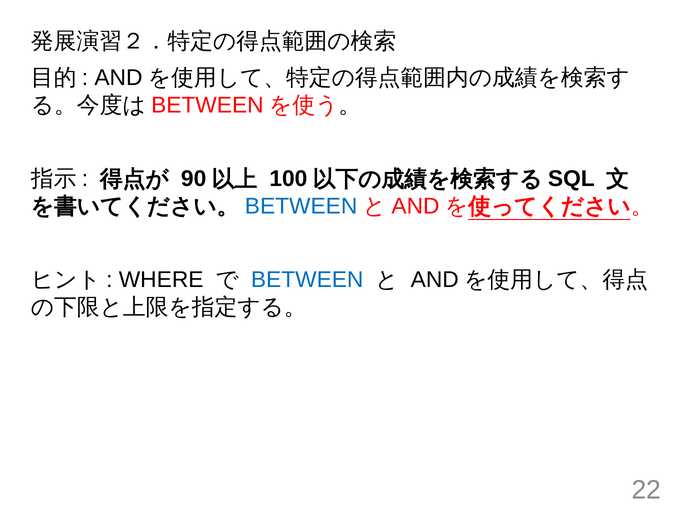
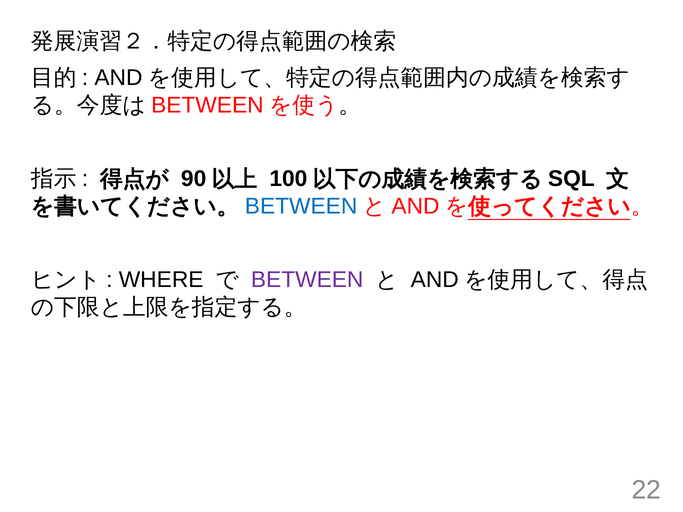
BETWEEN at (307, 280) colour: blue -> purple
